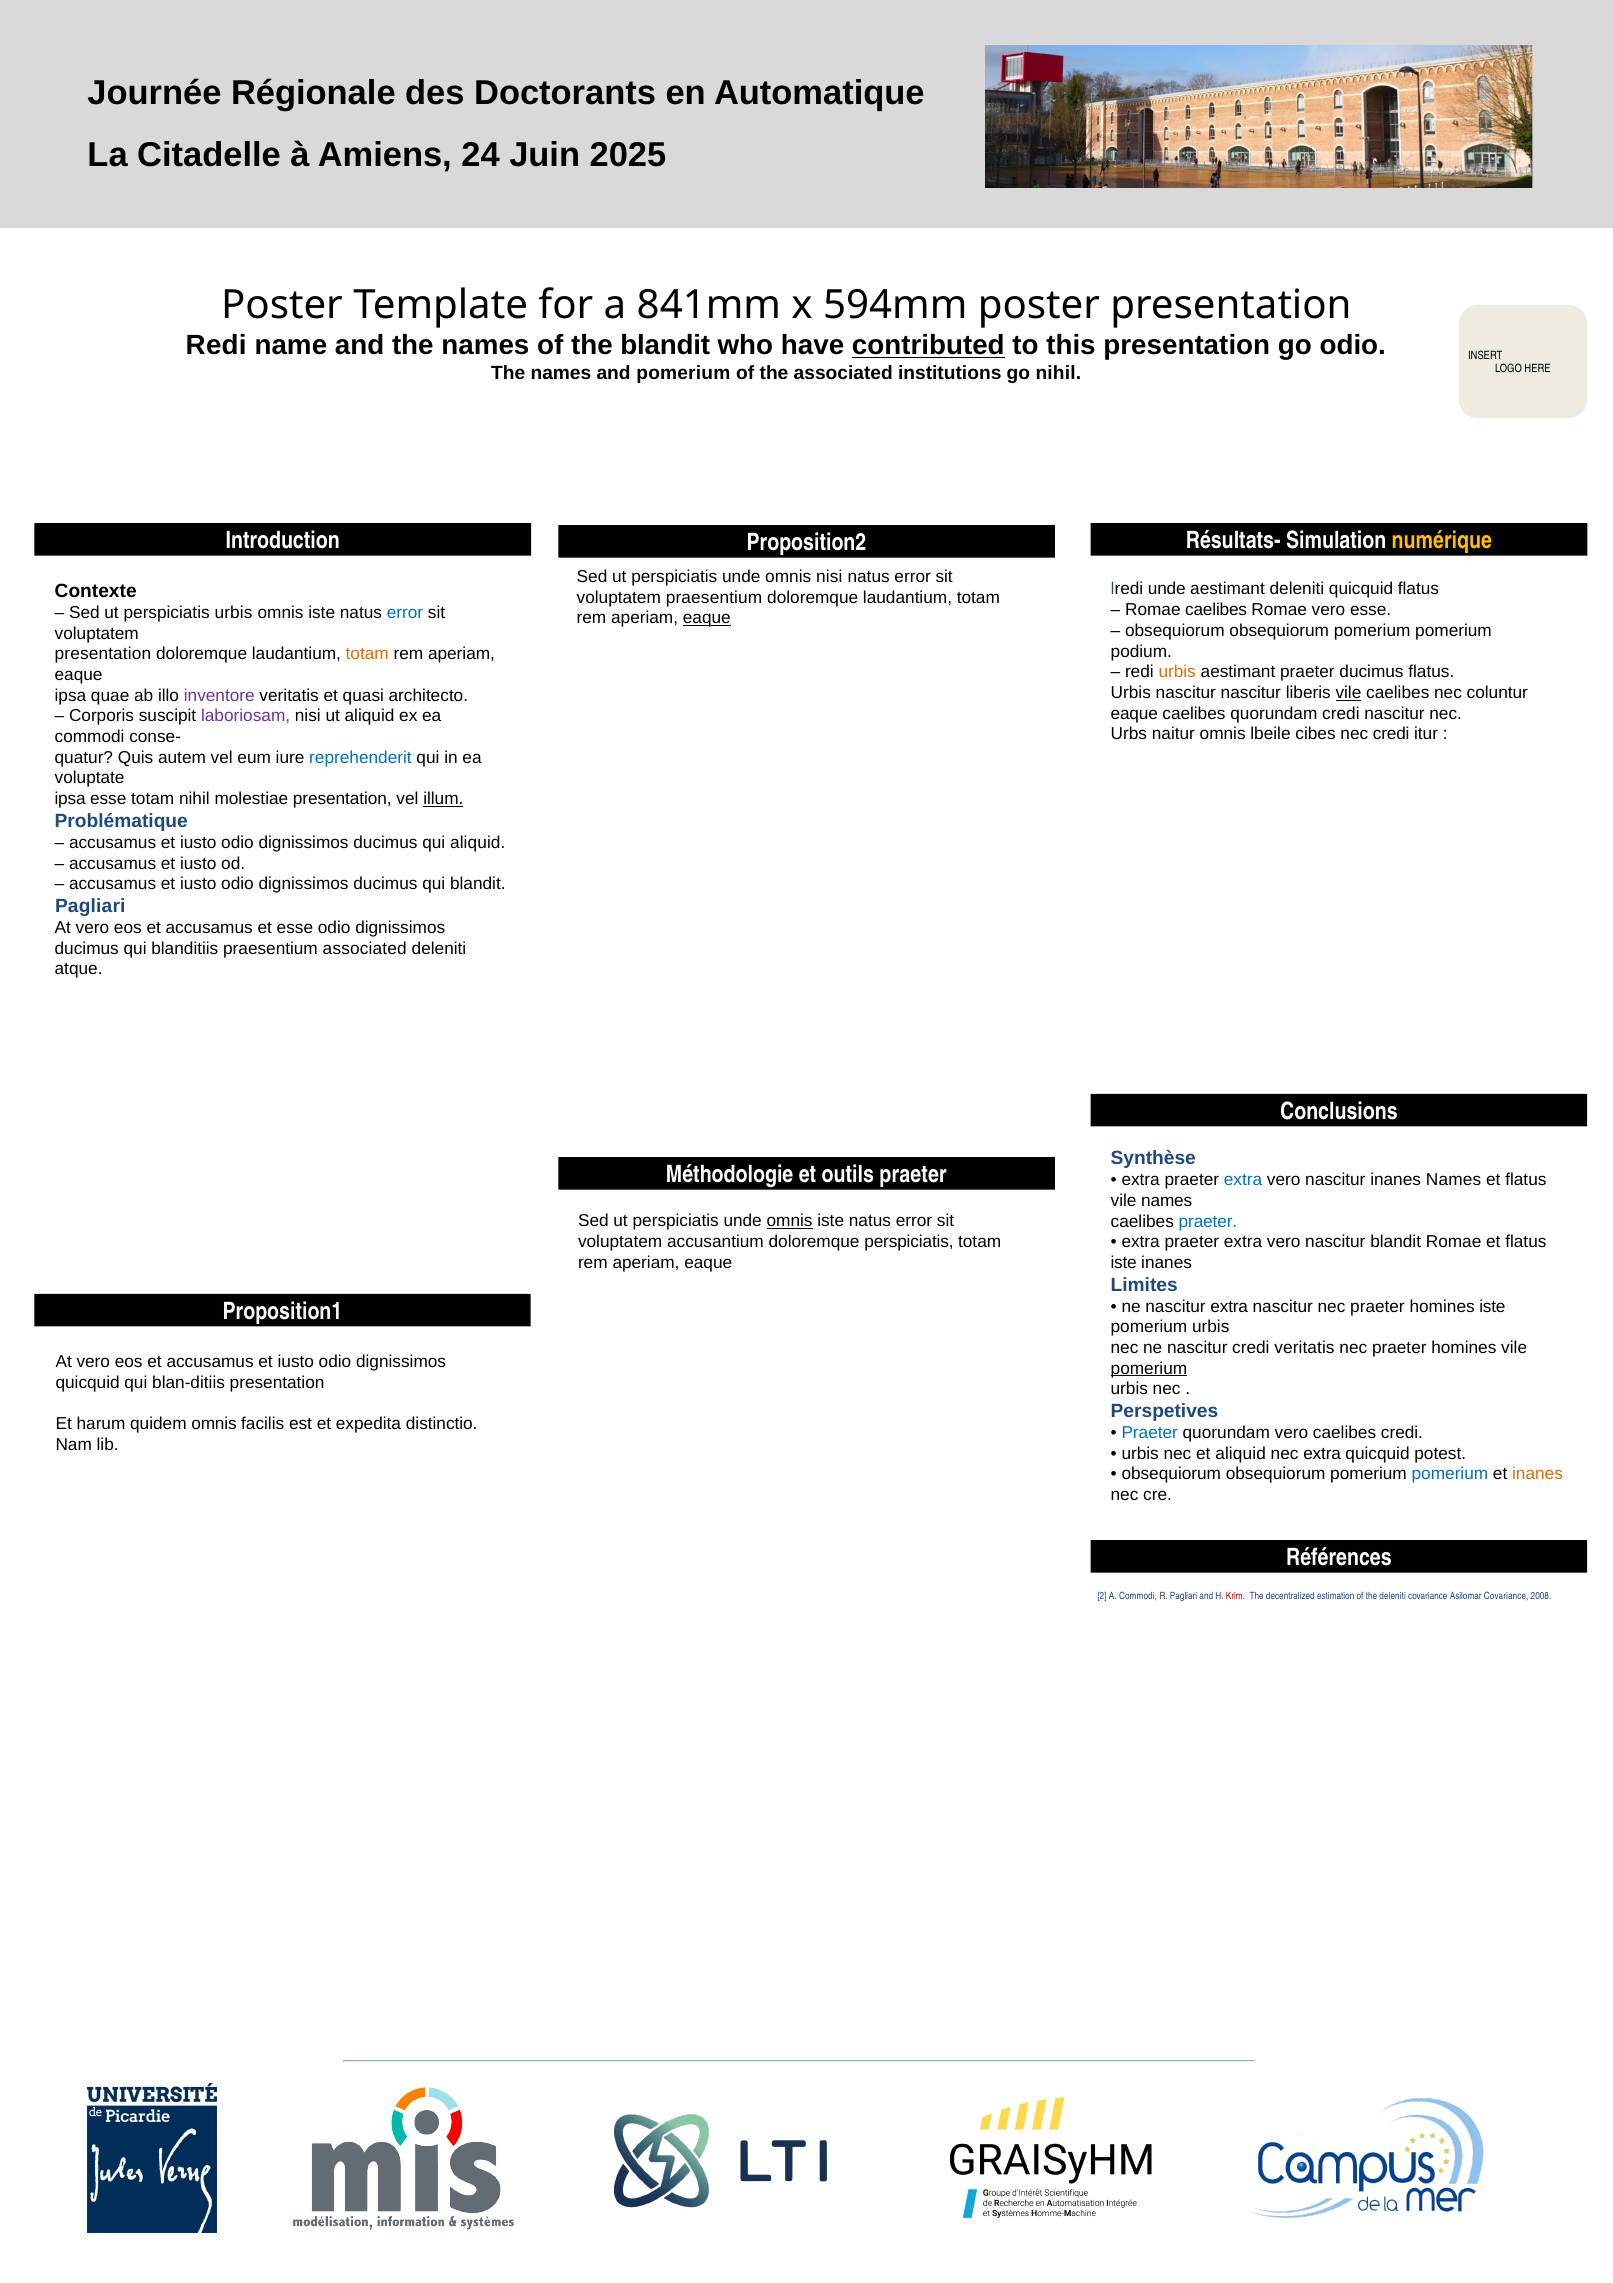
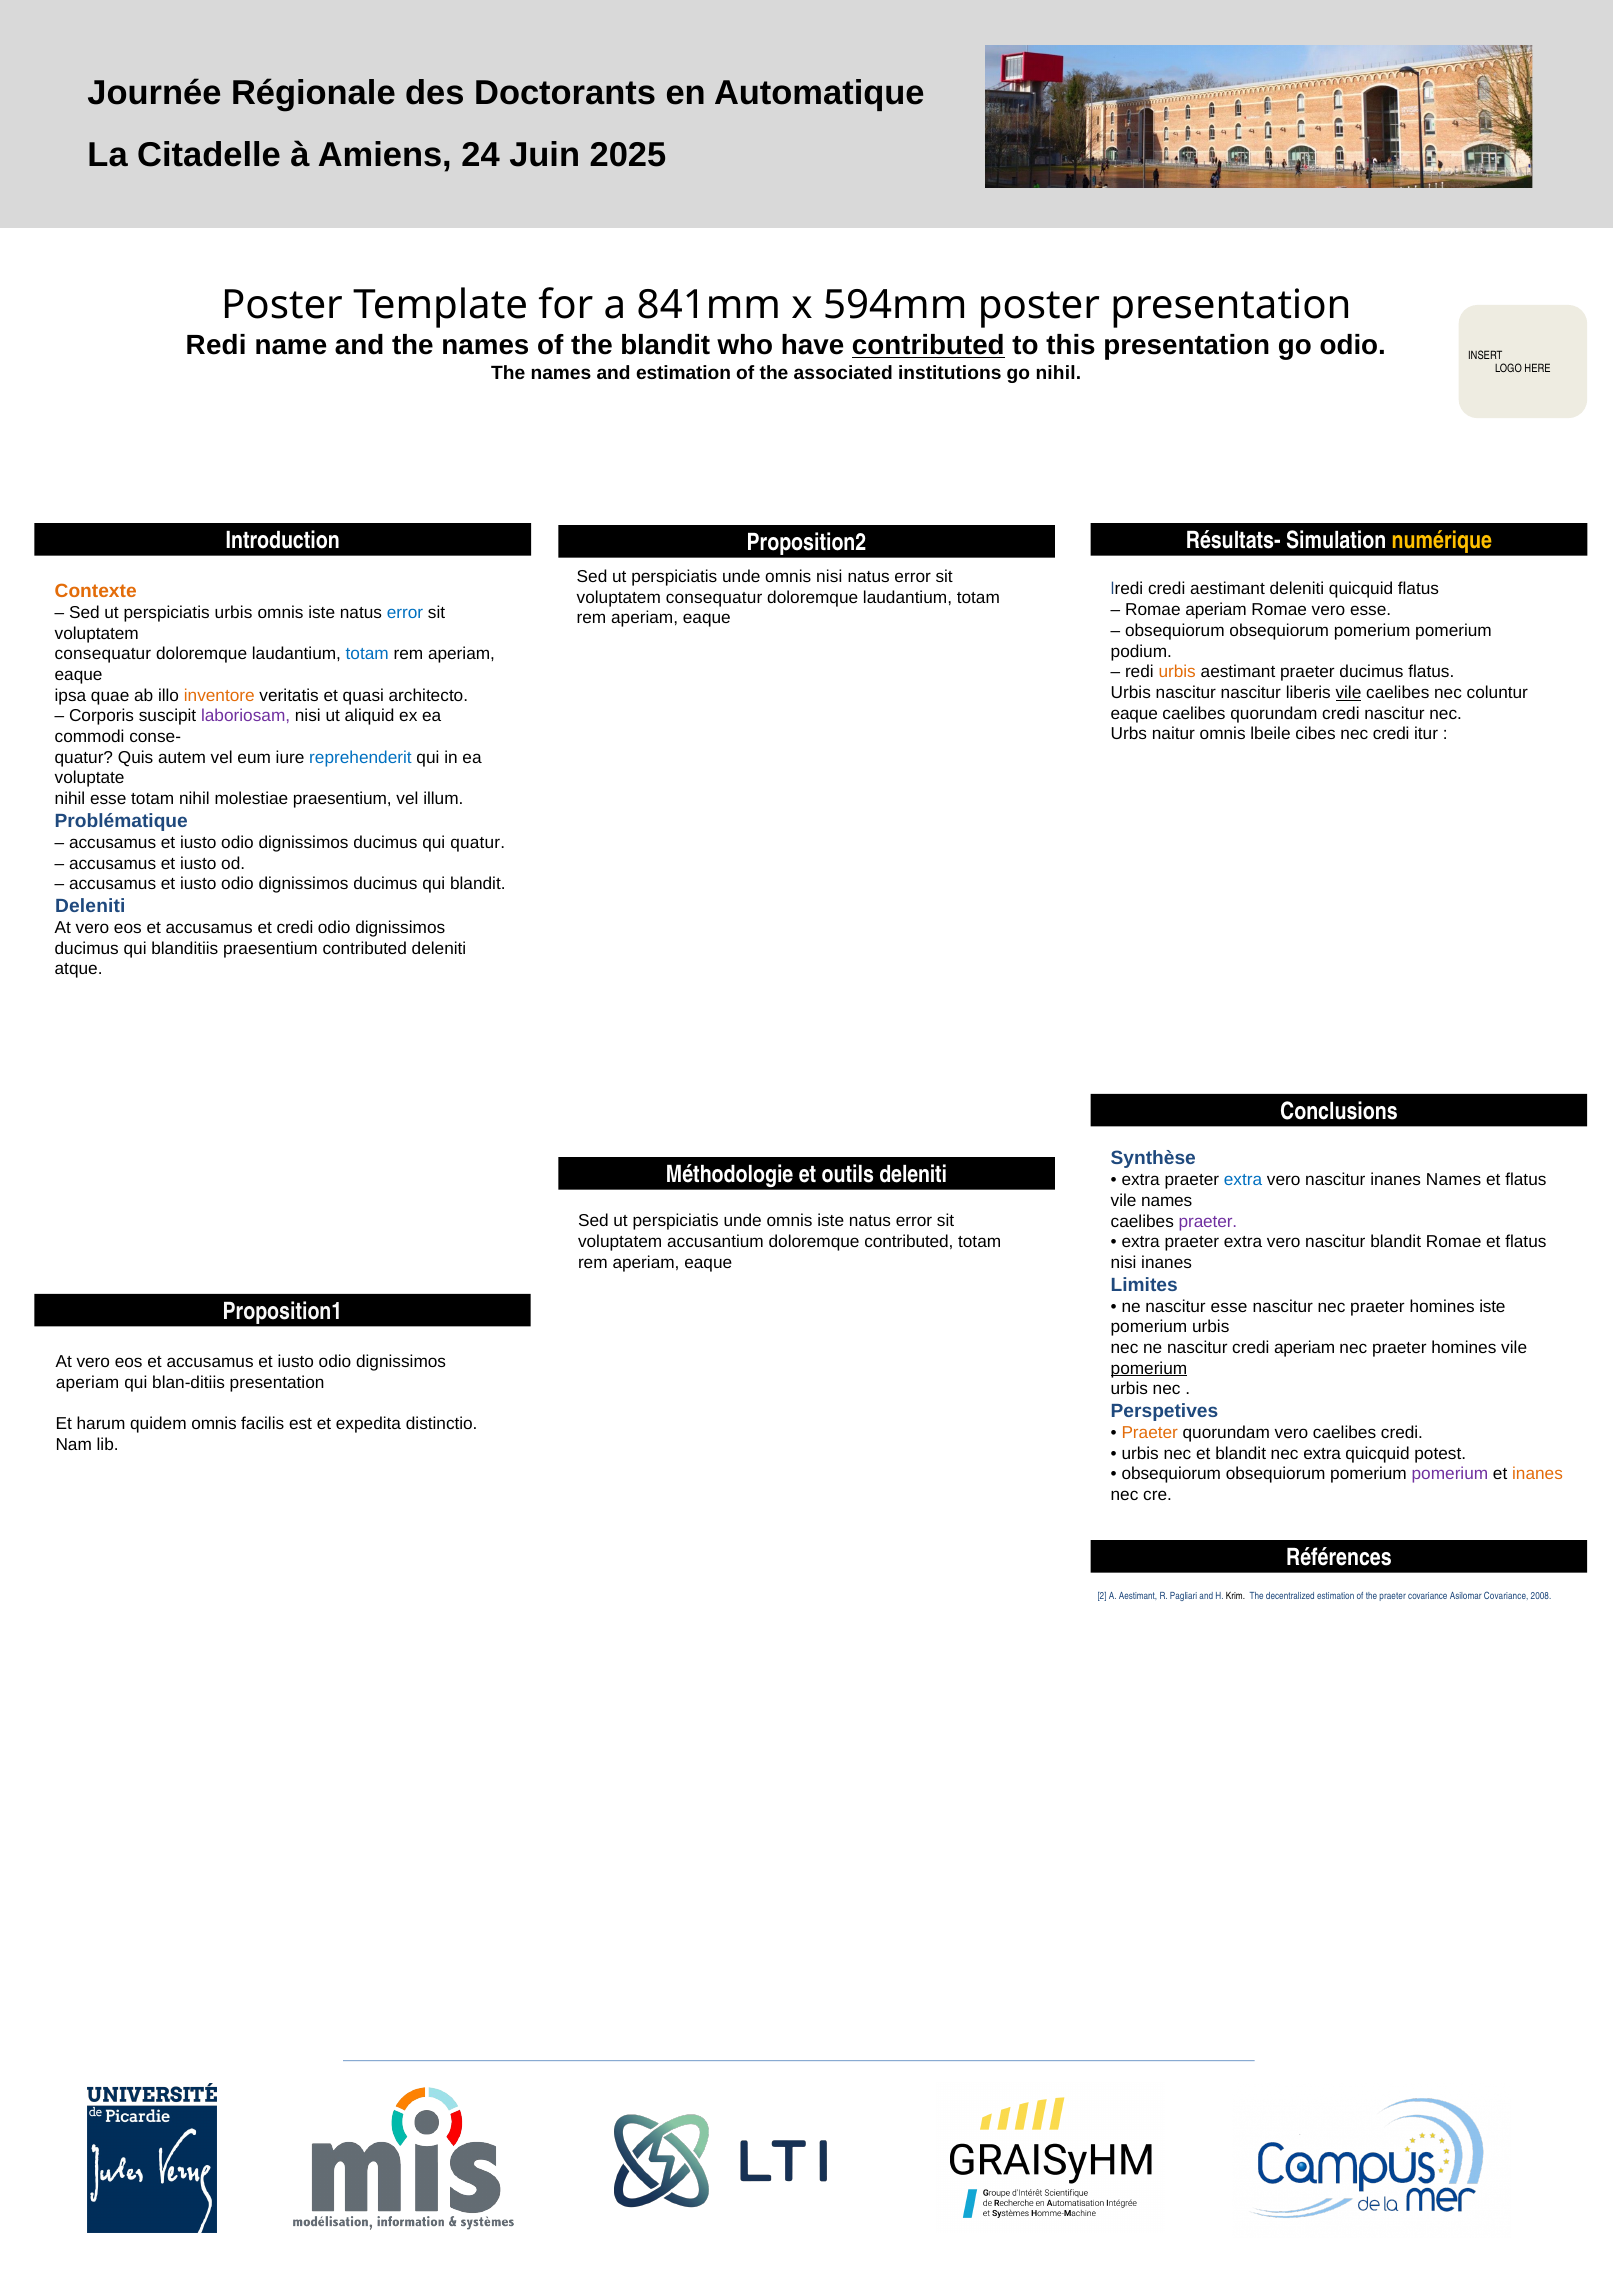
and pomerium: pomerium -> estimation
Iredi unde: unde -> credi
Contexte colour: black -> orange
praesentium at (714, 598): praesentium -> consequatur
Romae caelibes: caelibes -> aperiam
eaque at (707, 618) underline: present -> none
presentation at (103, 654): presentation -> consequatur
totam at (367, 654) colour: orange -> blue
inventore colour: purple -> orange
ipsa at (70, 799): ipsa -> nihil
molestiae presentation: presentation -> praesentium
illum underline: present -> none
qui aliquid: aliquid -> quatur
Pagliari at (90, 906): Pagliari -> Deleniti
et esse: esse -> credi
praesentium associated: associated -> contributed
outils praeter: praeter -> deleniti
omnis at (790, 1222) underline: present -> none
praeter at (1208, 1222) colour: blue -> purple
doloremque perspiciatis: perspiciatis -> contributed
iste at (1124, 1263): iste -> nisi
nascitur extra: extra -> esse
credi veritatis: veritatis -> aperiam
quicquid at (88, 1383): quicquid -> aperiam
Praeter at (1150, 1433) colour: blue -> orange
et aliquid: aliquid -> blandit
pomerium at (1450, 1475) colour: blue -> purple
A Commodi: Commodi -> Aestimant
Krim colour: red -> black
the deleniti: deleniti -> praeter
